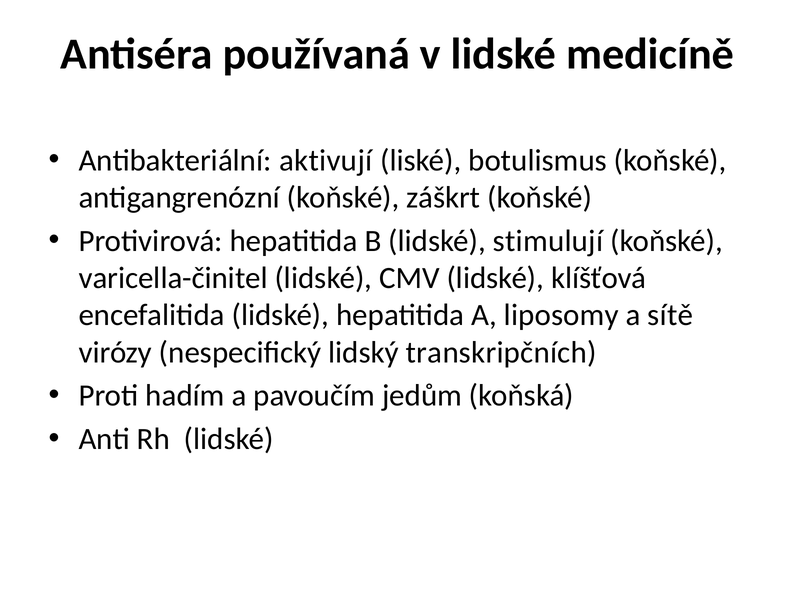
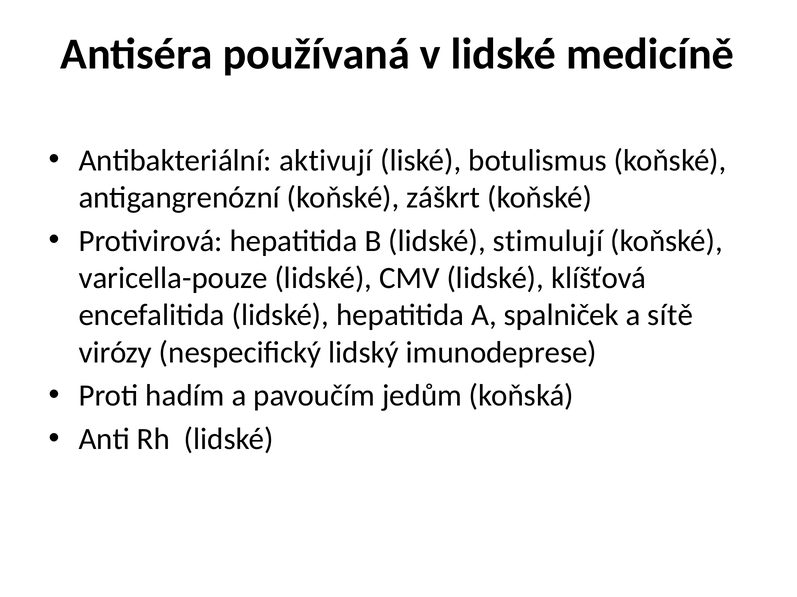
varicella-činitel: varicella-činitel -> varicella-pouze
liposomy: liposomy -> spalniček
transkripčních: transkripčních -> imunodeprese
